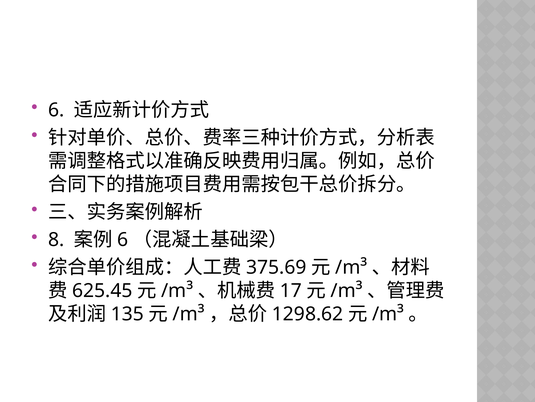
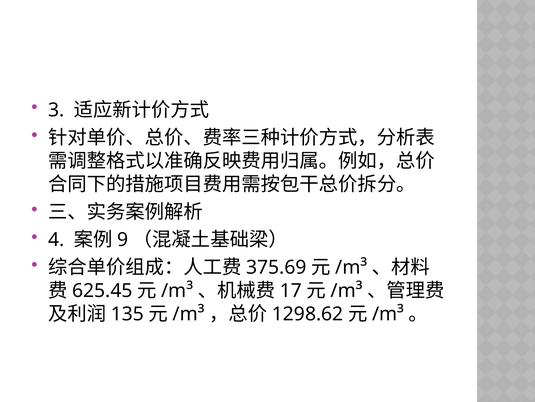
6 at (56, 110): 6 -> 3
8: 8 -> 4
6 at (123, 239): 6 -> 9
